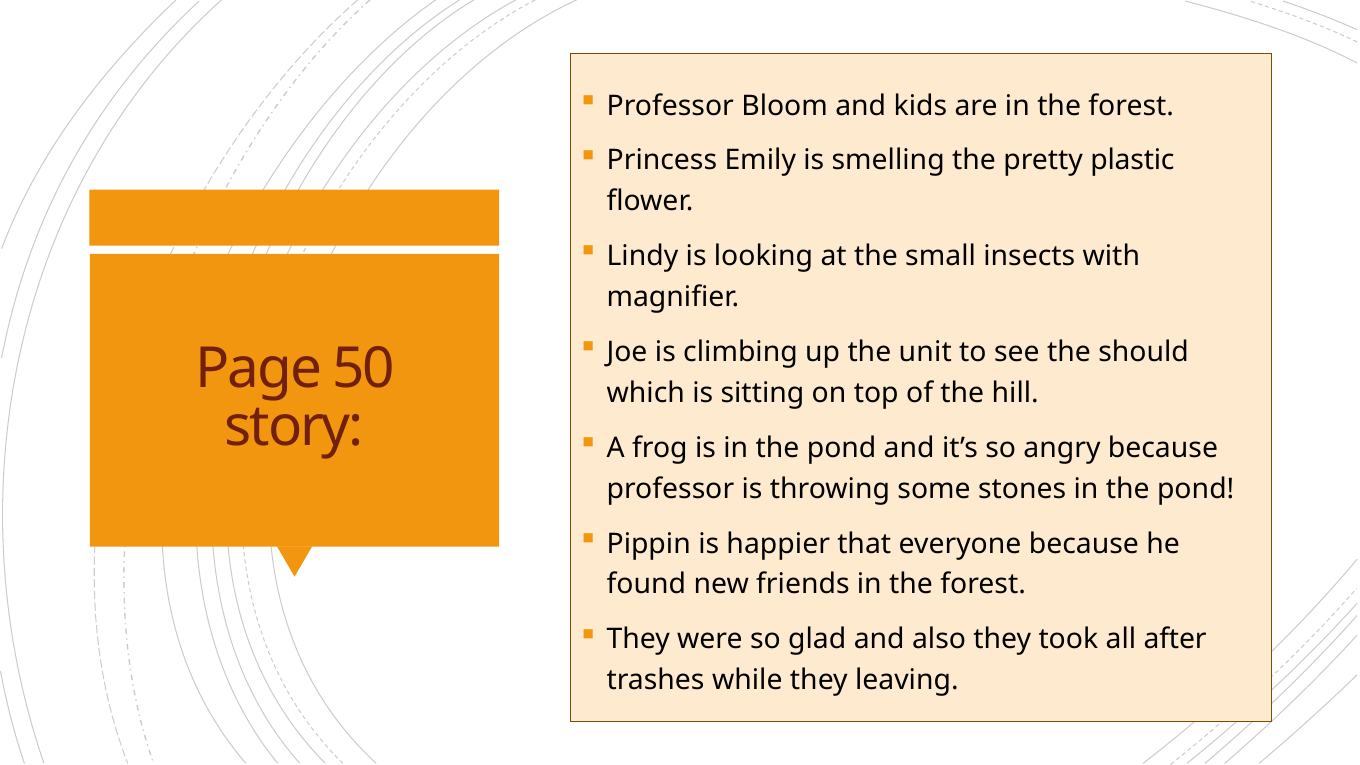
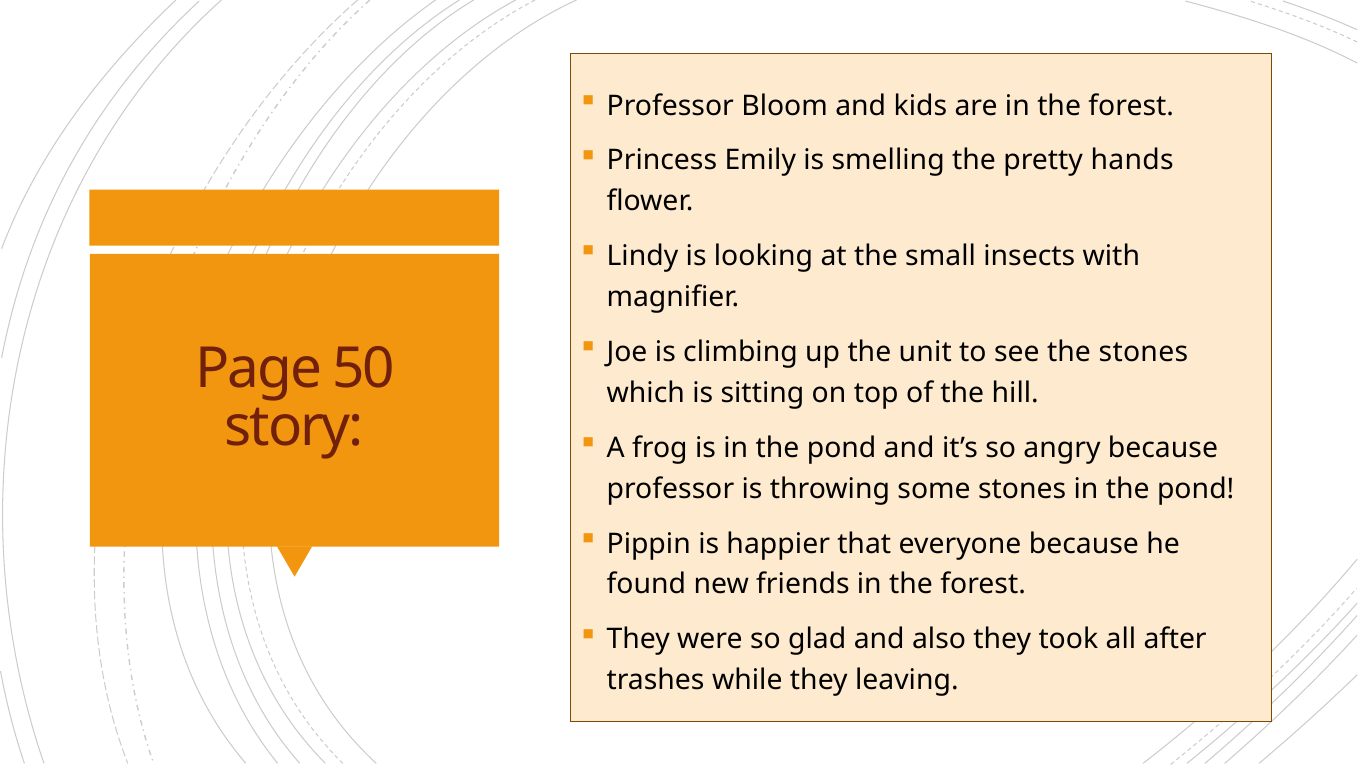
plastic: plastic -> hands
the should: should -> stones
